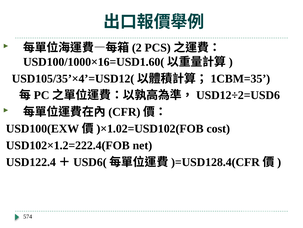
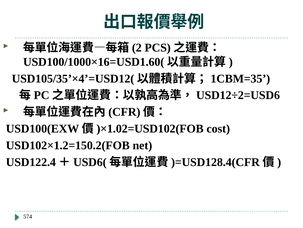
USD102×1.2=222.4(FOB: USD102×1.2=222.4(FOB -> USD102×1.2=150.2(FOB
